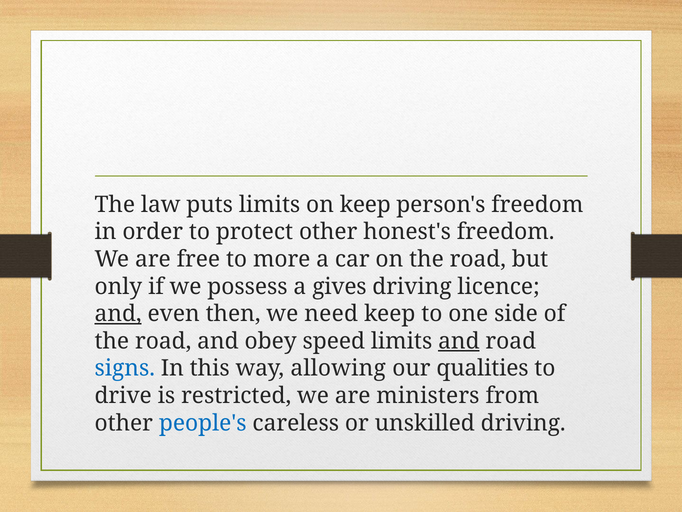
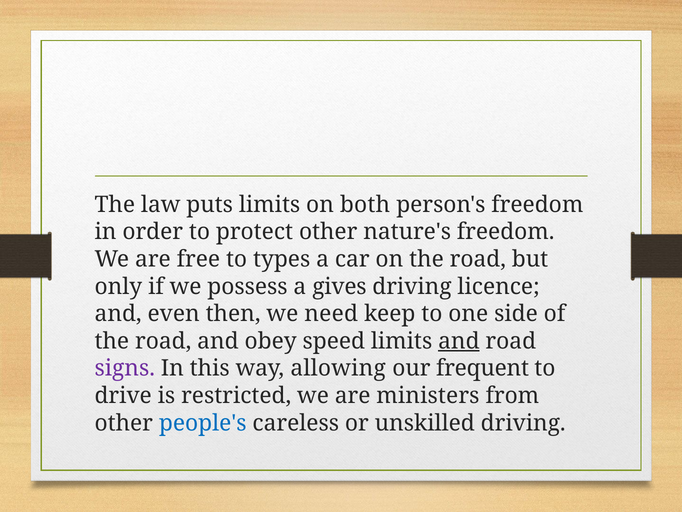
on keep: keep -> both
honest's: honest's -> nature's
more: more -> types
and at (118, 313) underline: present -> none
signs colour: blue -> purple
qualities: qualities -> frequent
